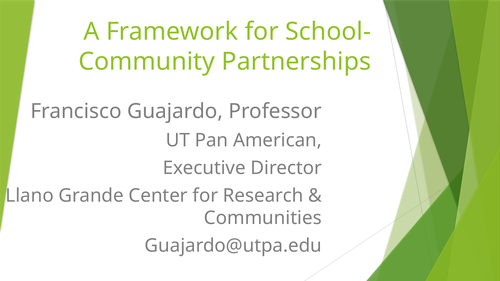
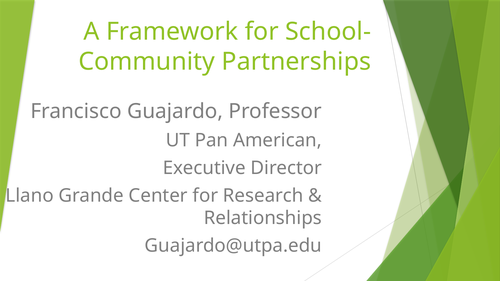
Communities: Communities -> Relationships
